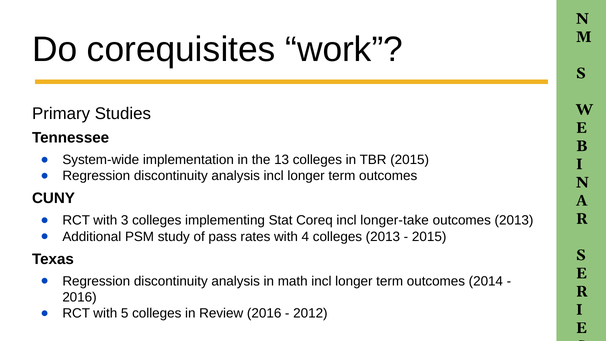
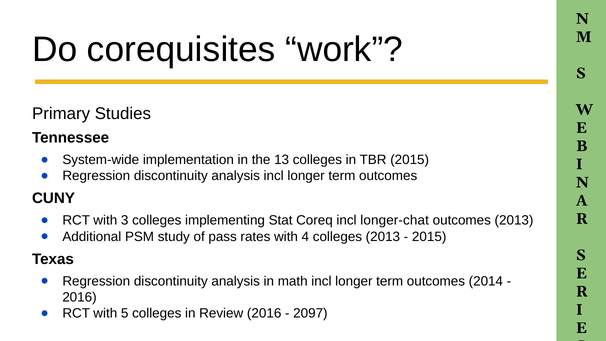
longer-take: longer-take -> longer-chat
2012: 2012 -> 2097
